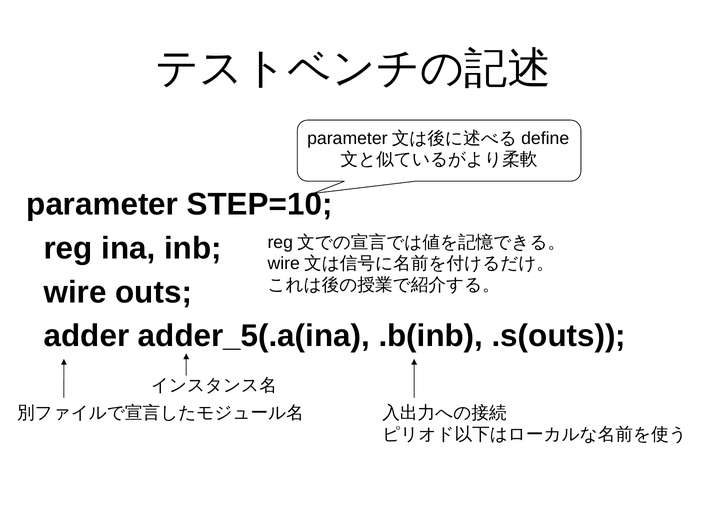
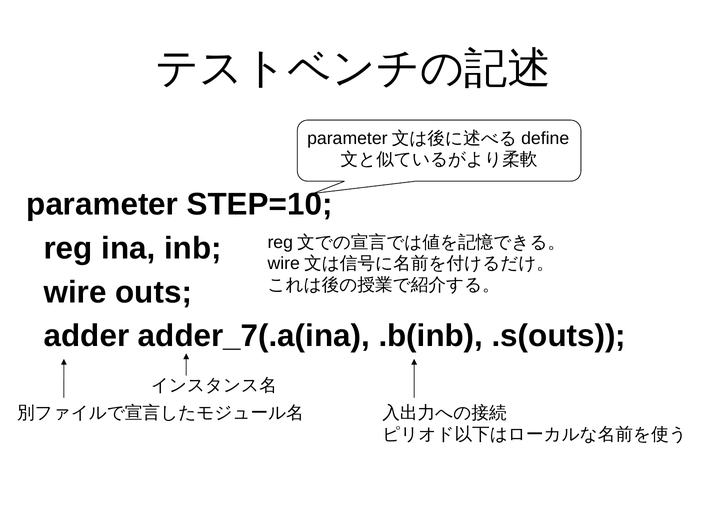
adder_5(.a(ina: adder_5(.a(ina -> adder_7(.a(ina
